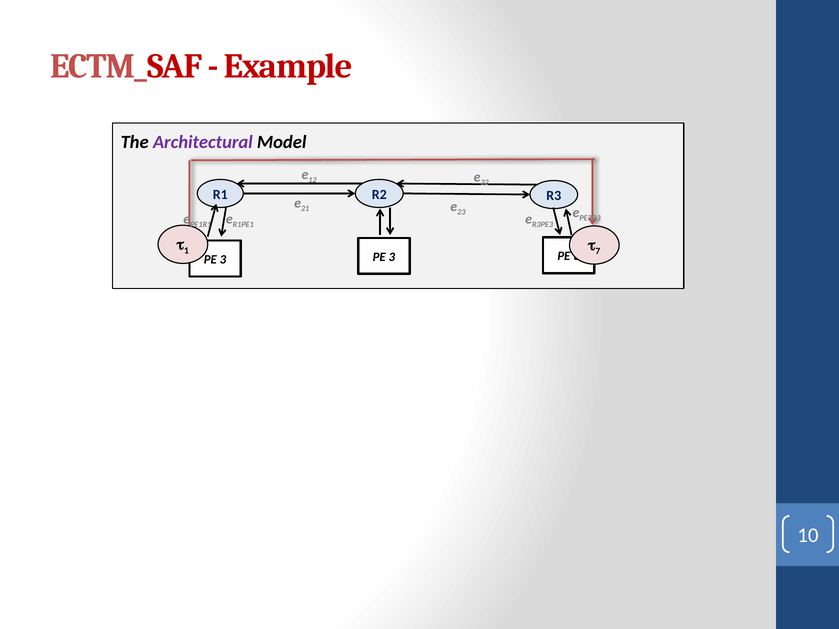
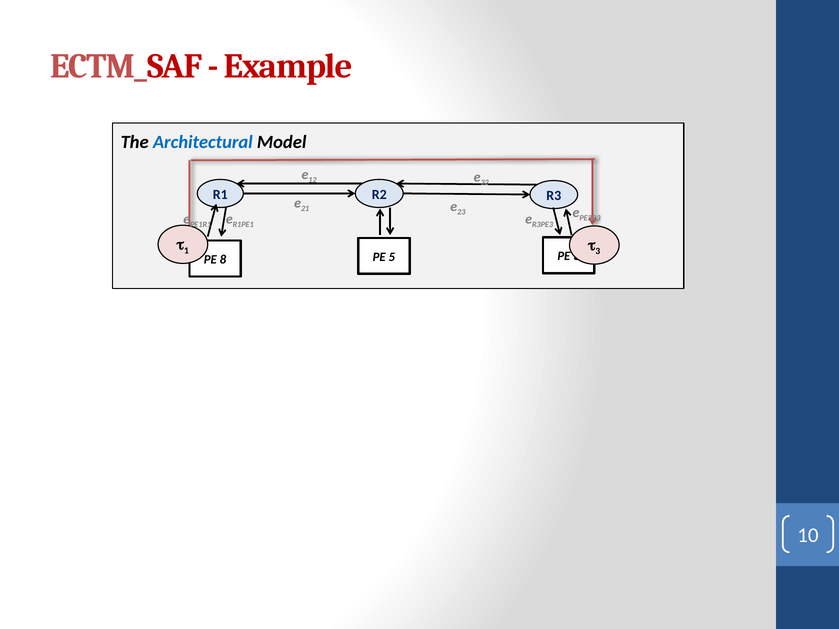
Architectural colour: purple -> blue
7 at (598, 251): 7 -> 3
3 at (223, 259): 3 -> 8
3 at (392, 257): 3 -> 5
